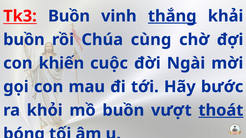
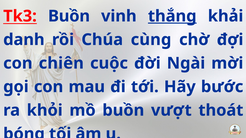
buồn at (24, 40): buồn -> danh
khiến: khiến -> chiên
thoát underline: present -> none
